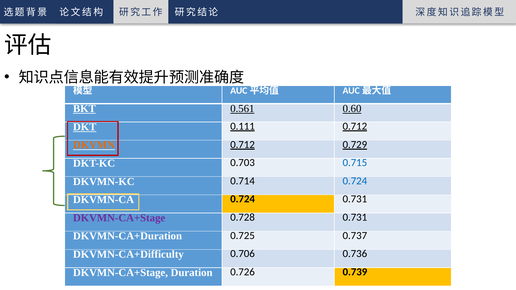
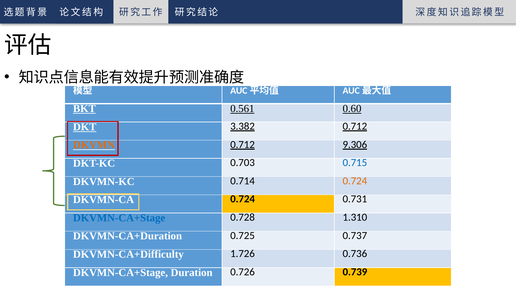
0.111: 0.111 -> 3.382
0.729: 0.729 -> 9.306
0.724 at (355, 181) colour: blue -> orange
DKVMN-CA+Stage at (119, 218) colour: purple -> blue
0.728 0.731: 0.731 -> 1.310
0.706: 0.706 -> 1.726
